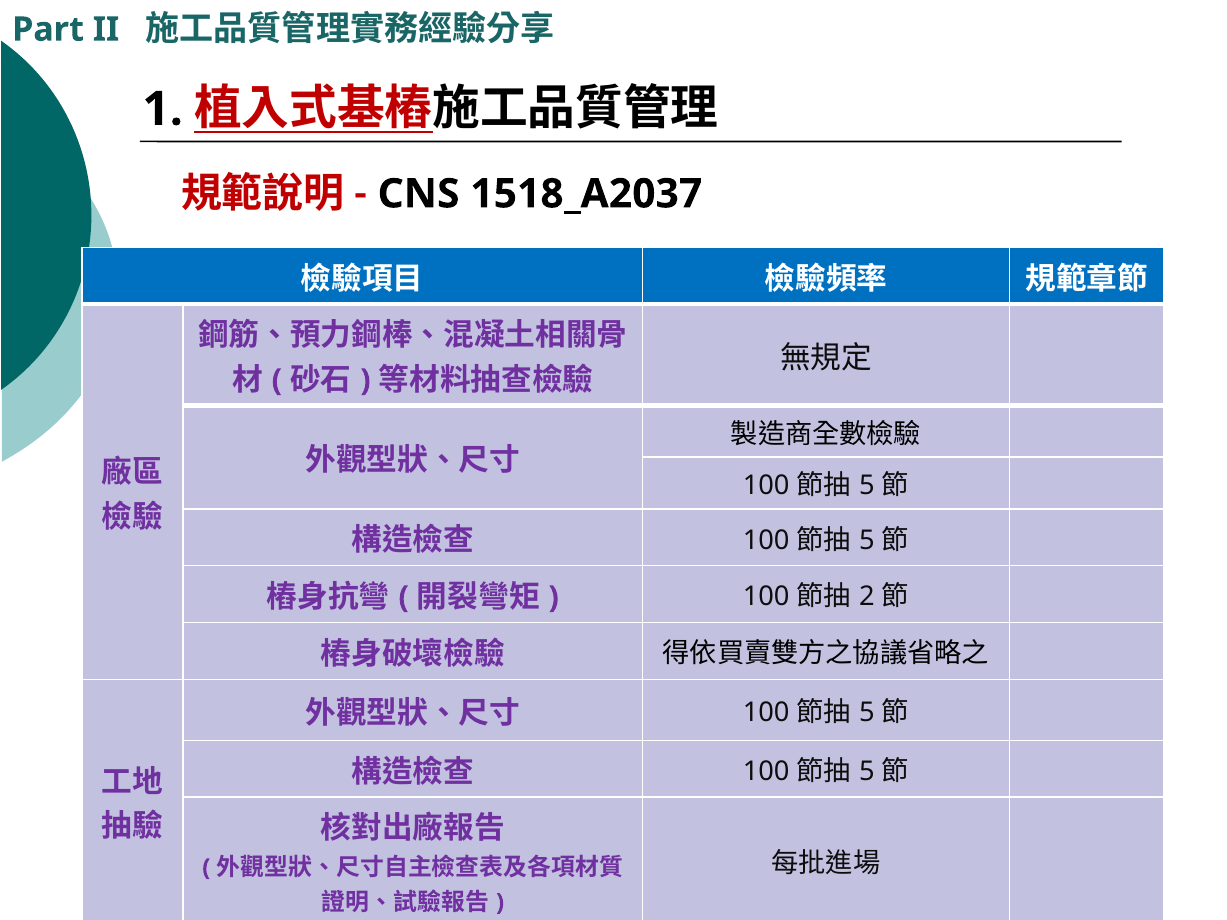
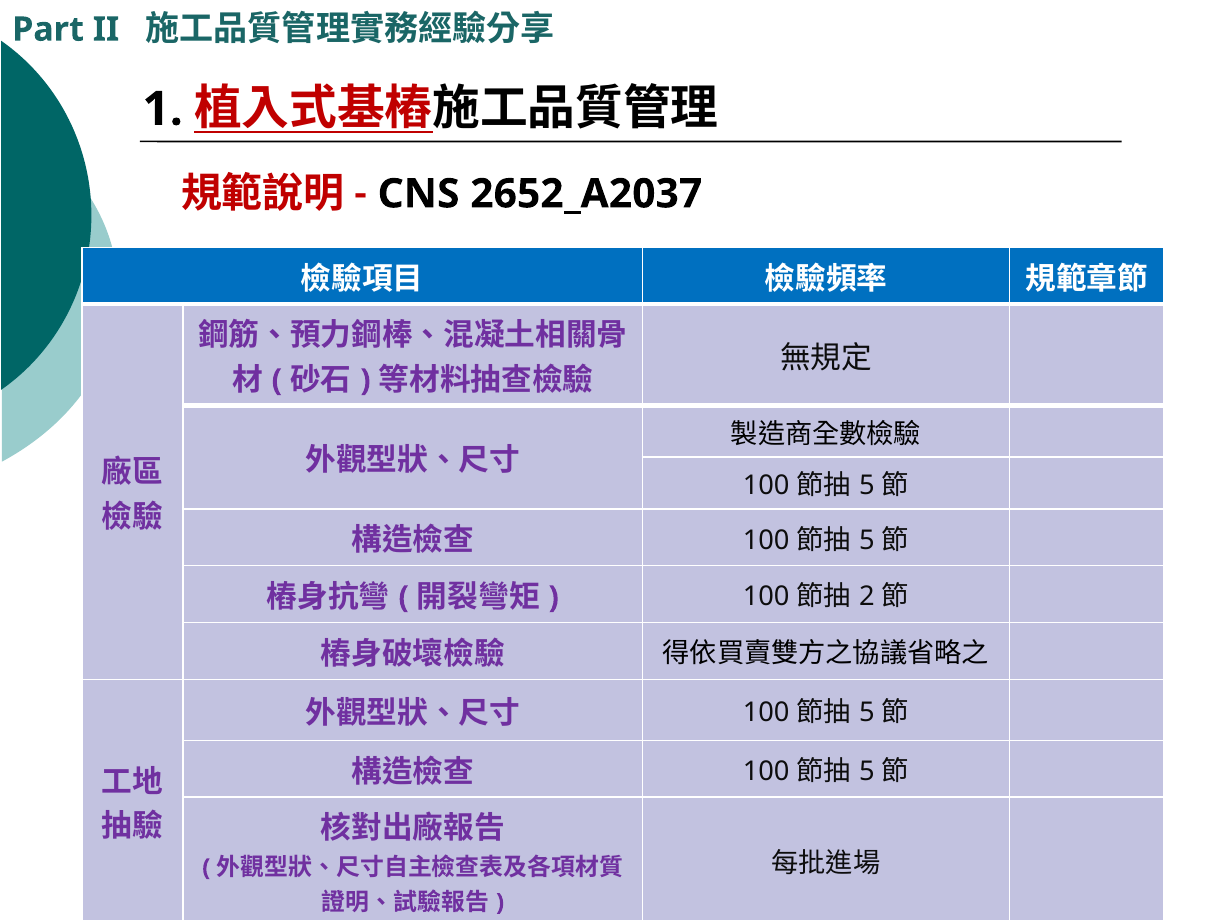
1518_A2037: 1518_A2037 -> 2652_A2037
